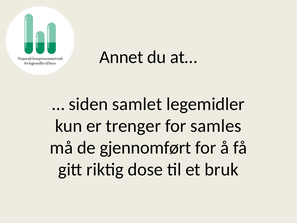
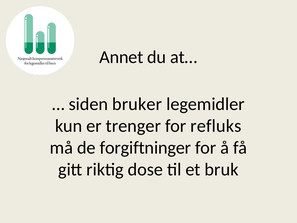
samlet: samlet -> bruker
samles: samles -> refluks
gjennomført: gjennomført -> forgiftninger
